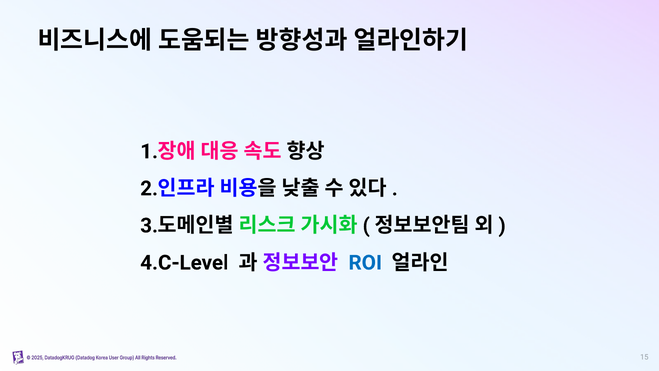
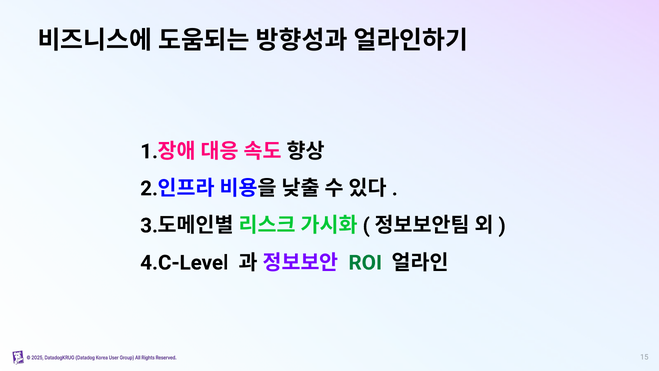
ROI colour: blue -> green
